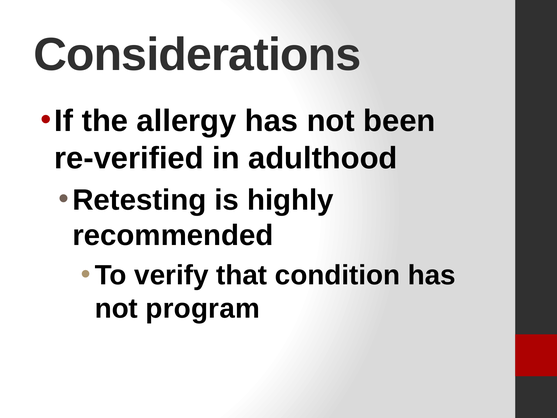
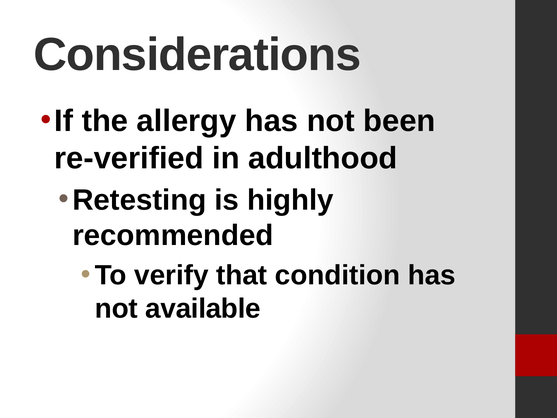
program: program -> available
